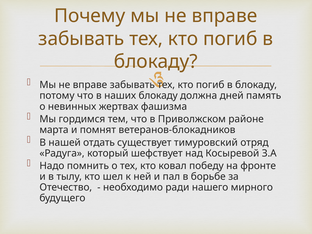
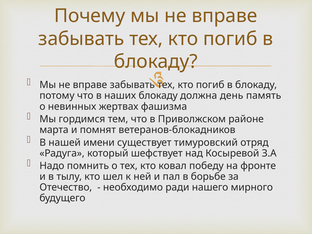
дней: дней -> день
отдать: отдать -> имени
